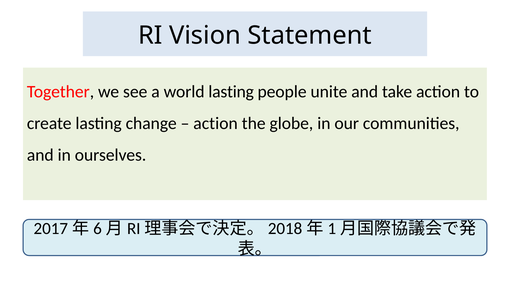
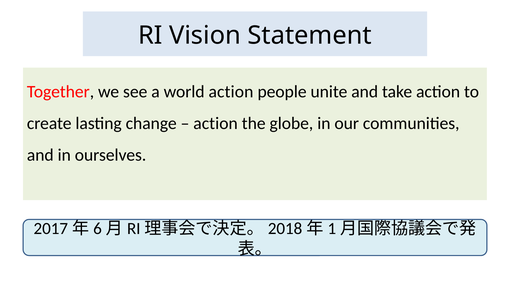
world lasting: lasting -> action
